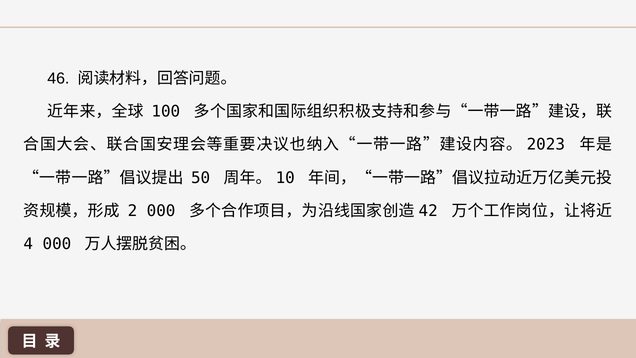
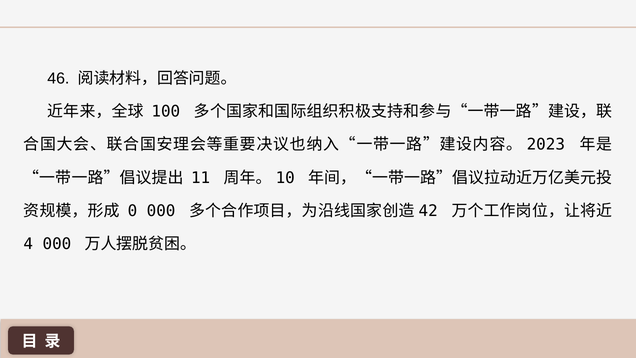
50: 50 -> 11
2: 2 -> 0
